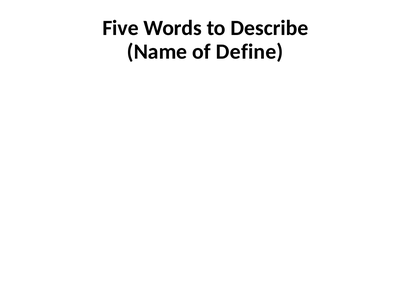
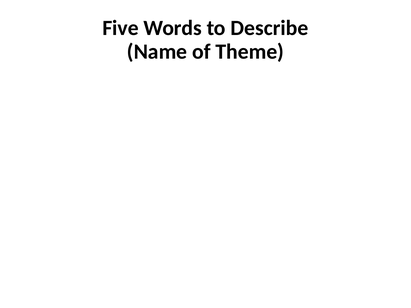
Define: Define -> Theme
